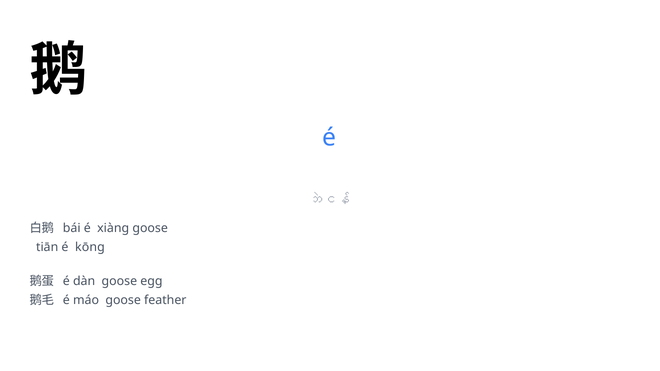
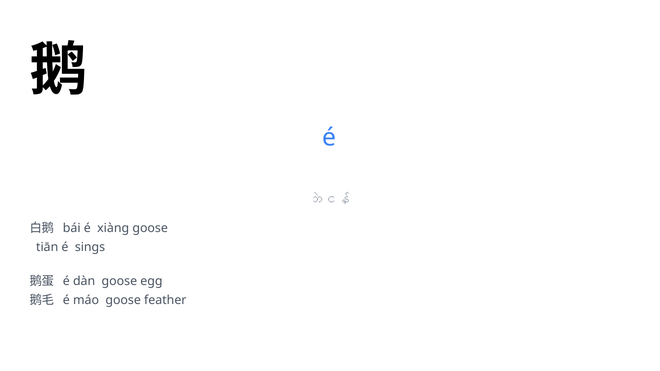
kōng: kōng -> sings
